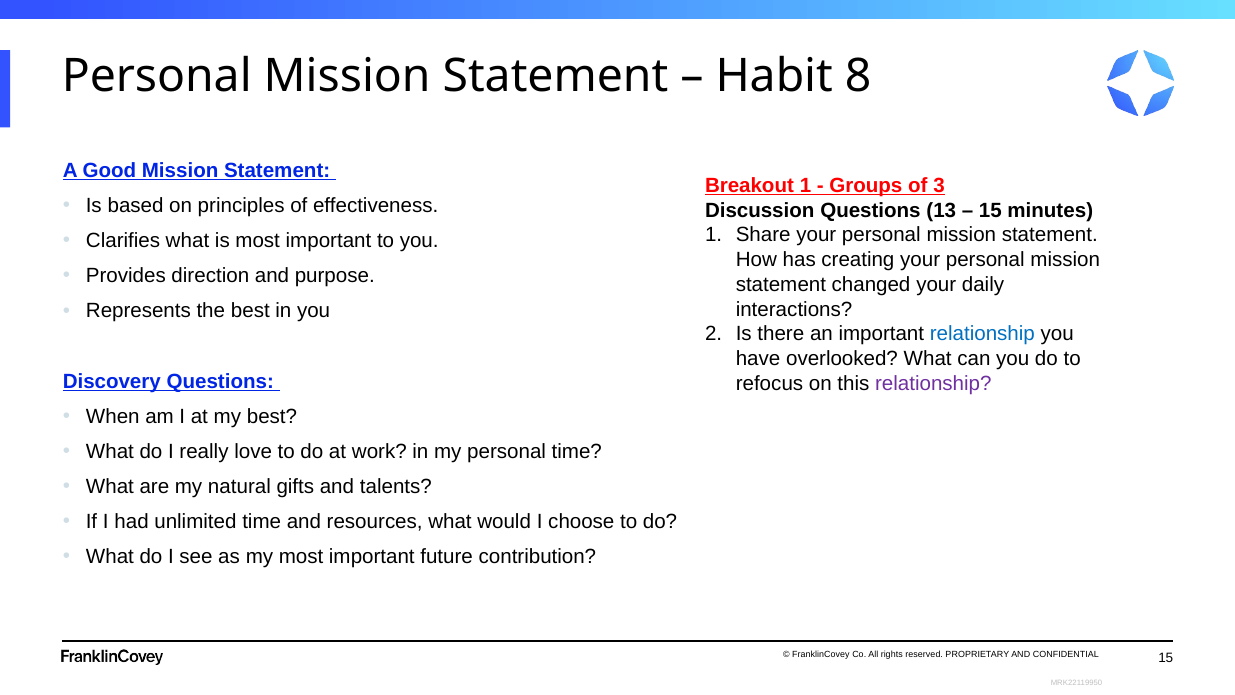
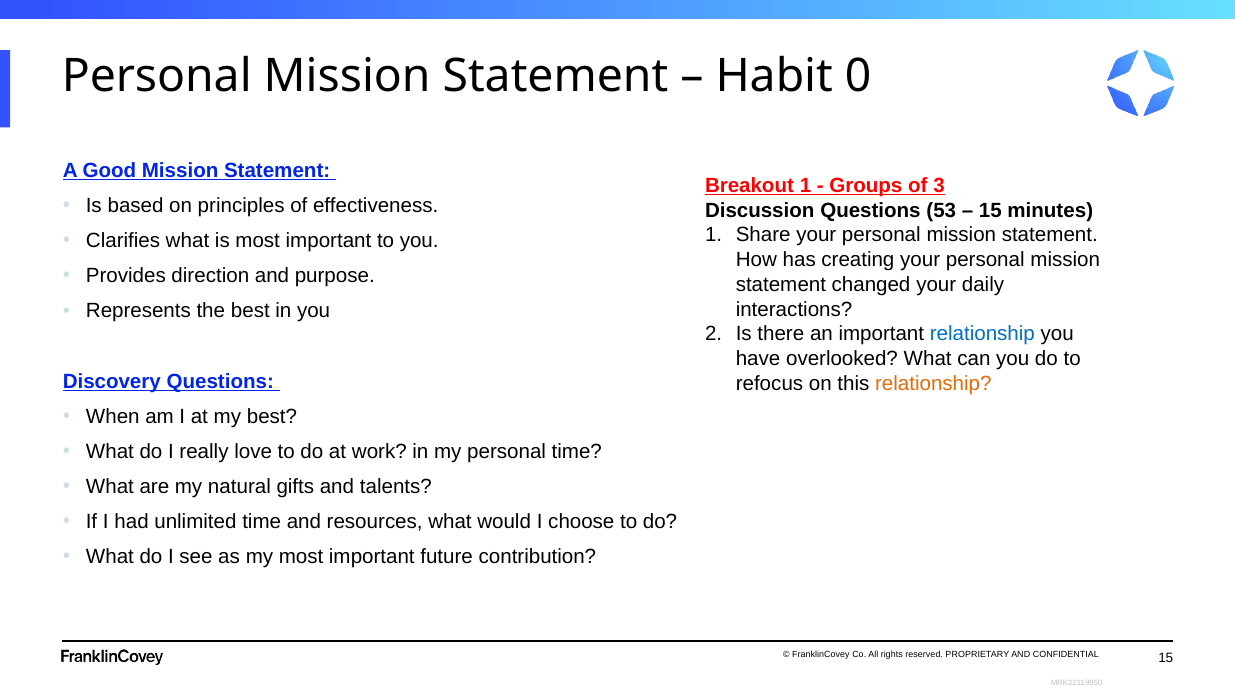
8: 8 -> 0
13: 13 -> 53
relationship at (933, 383) colour: purple -> orange
